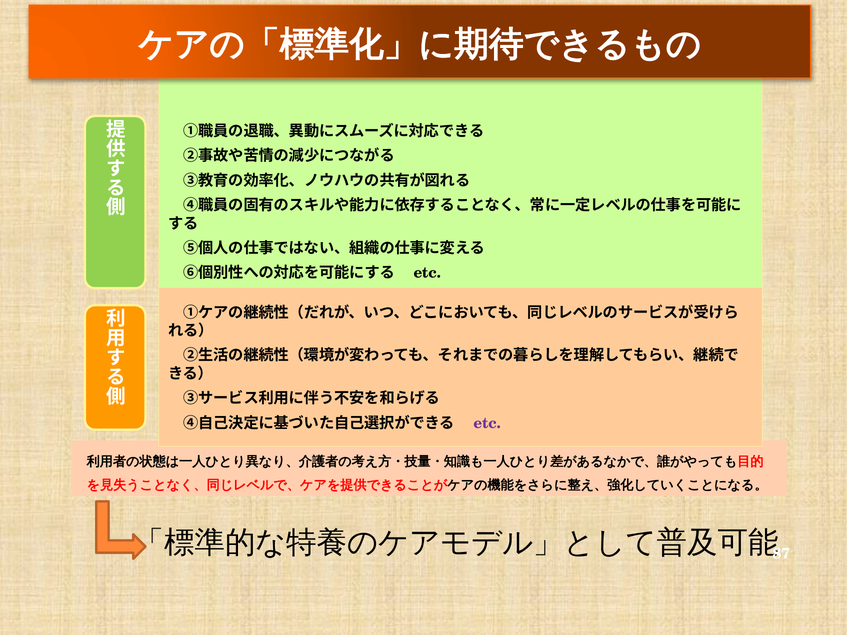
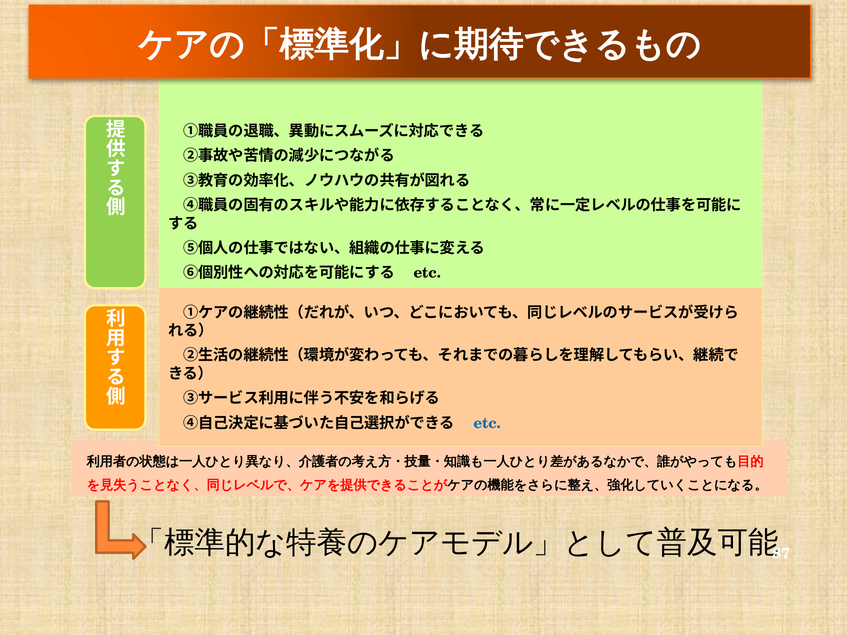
etc at (487, 423) colour: purple -> blue
